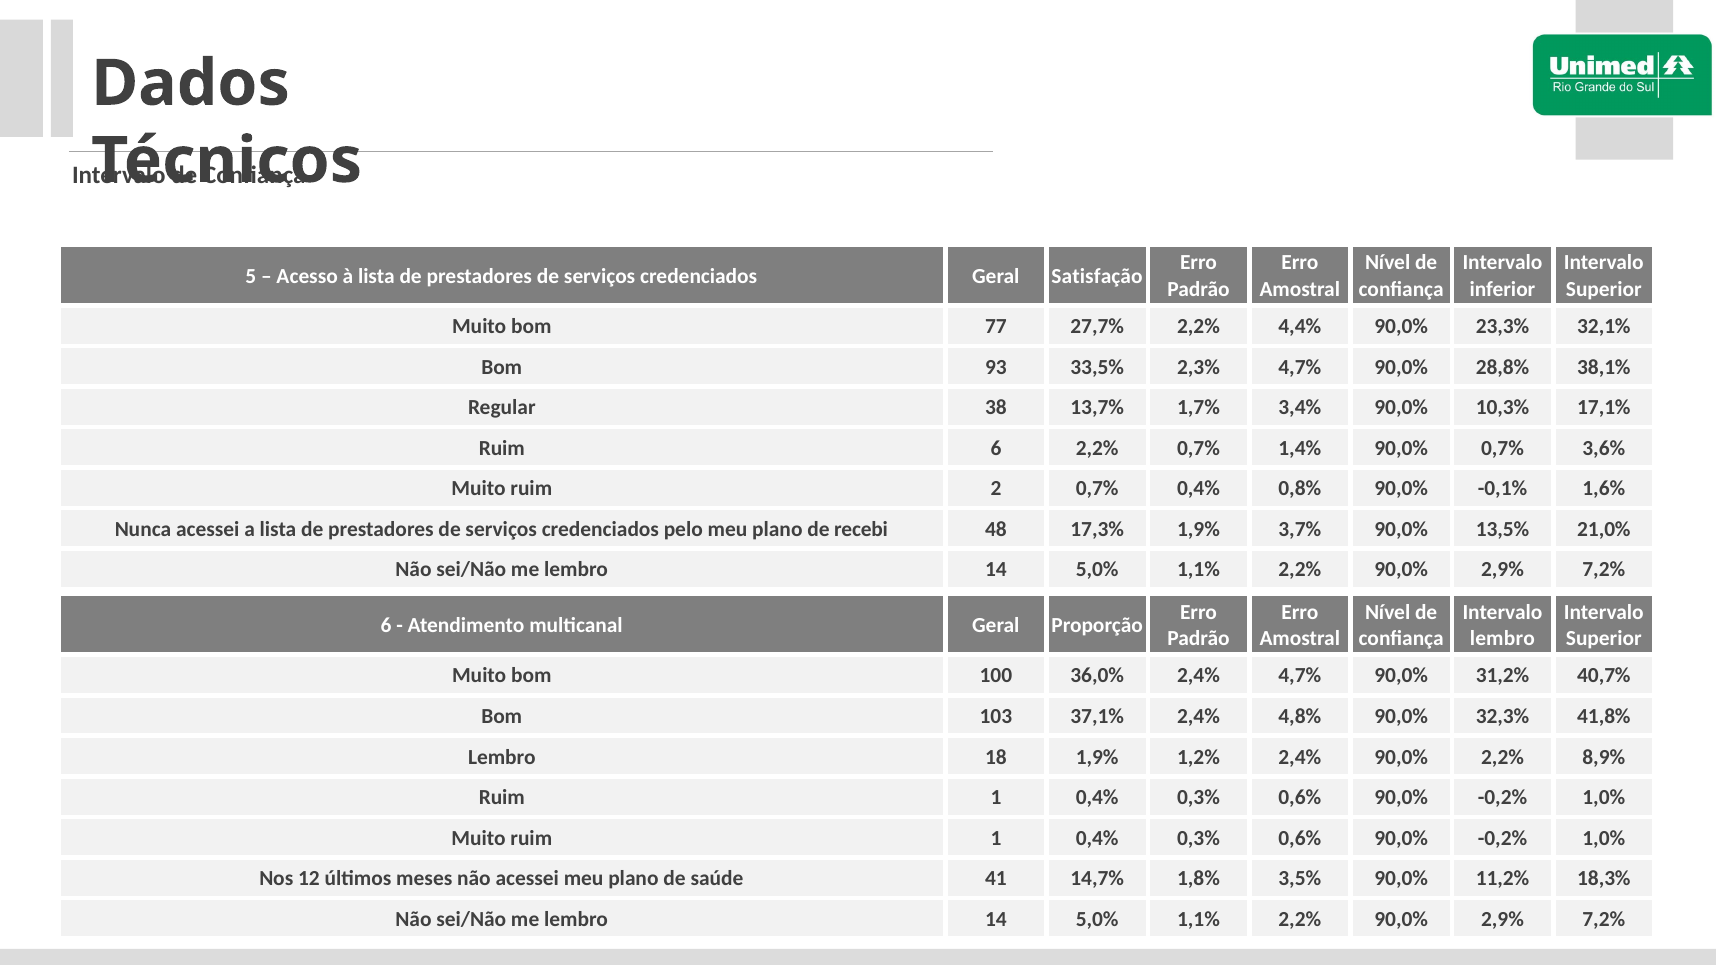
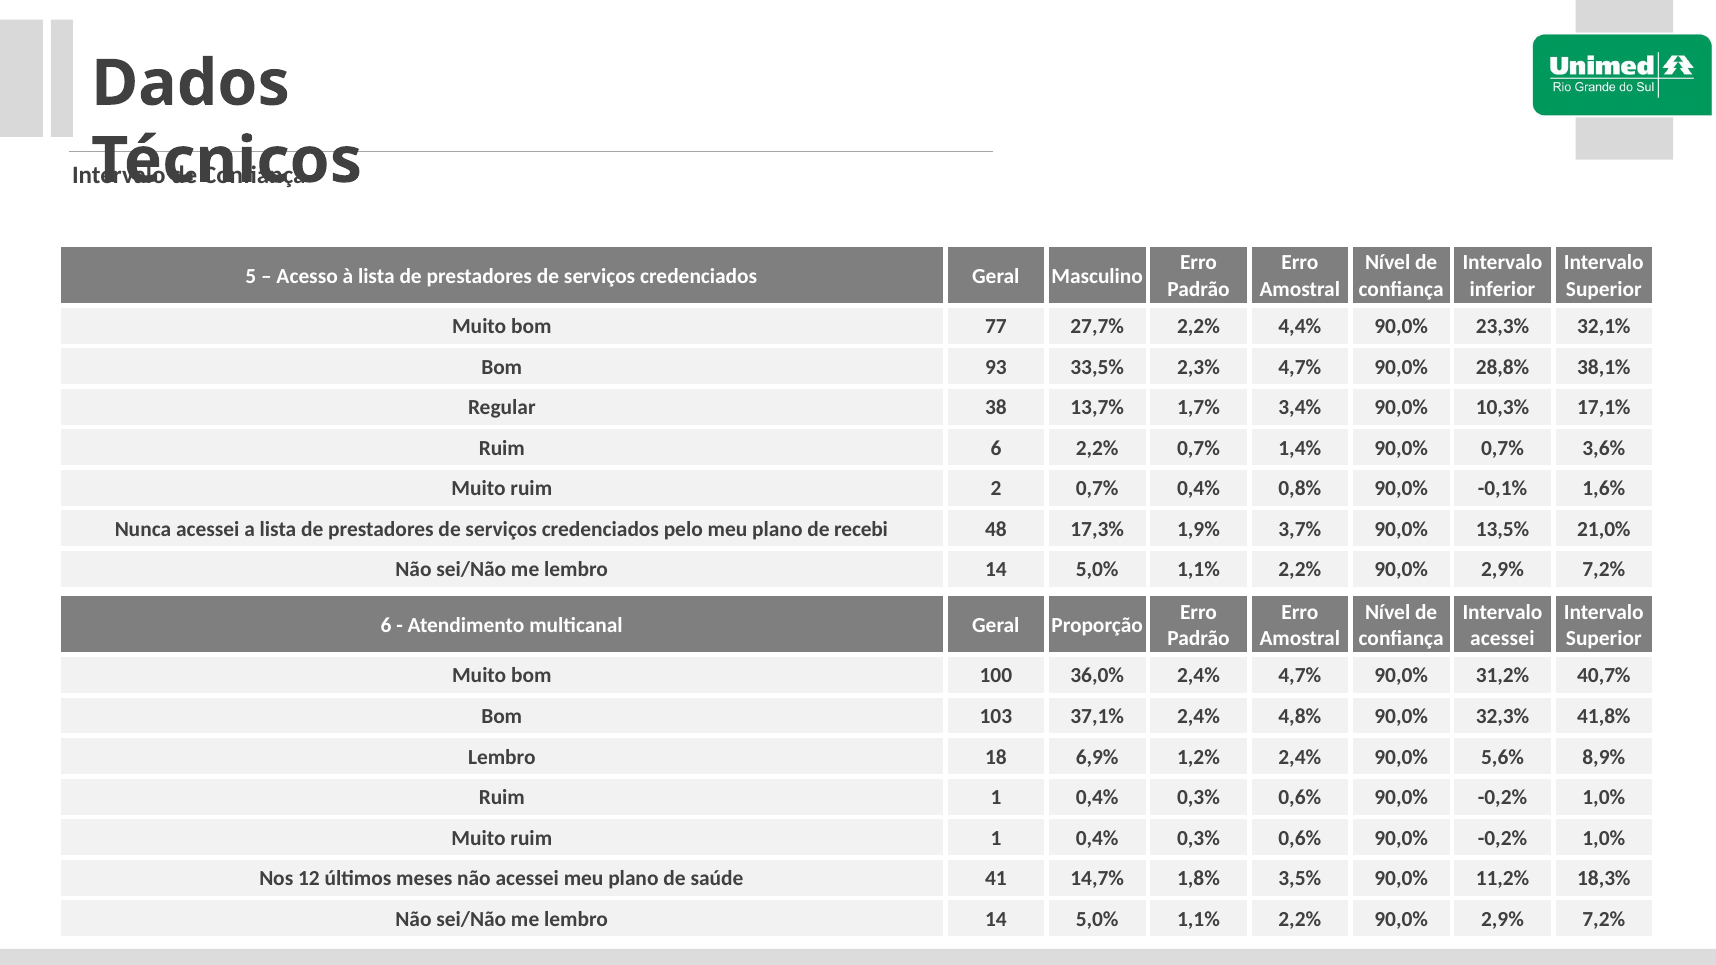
Satisfação: Satisfação -> Masculino
lembro at (1502, 638): lembro -> acessei
18 1,9%: 1,9% -> 6,9%
90,0% 2,2%: 2,2% -> 5,6%
